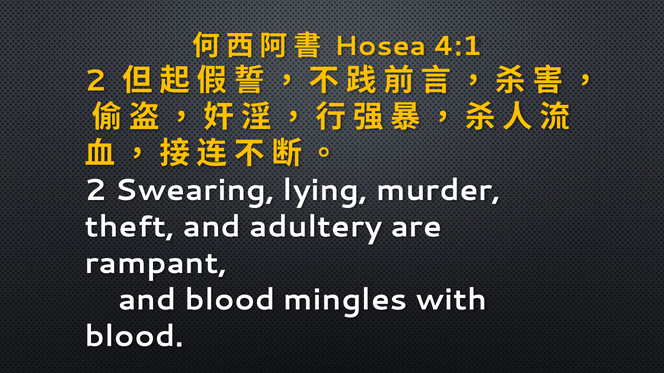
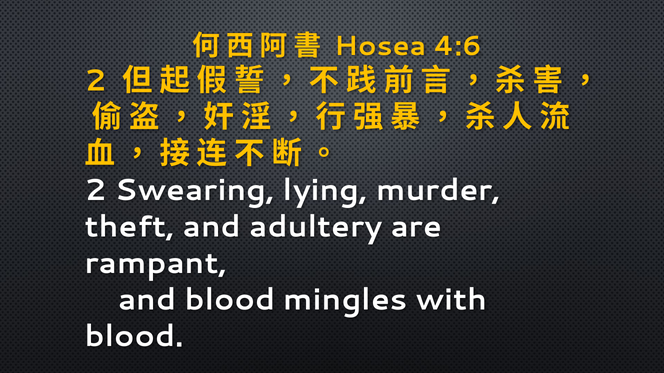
4:1: 4:1 -> 4:6
